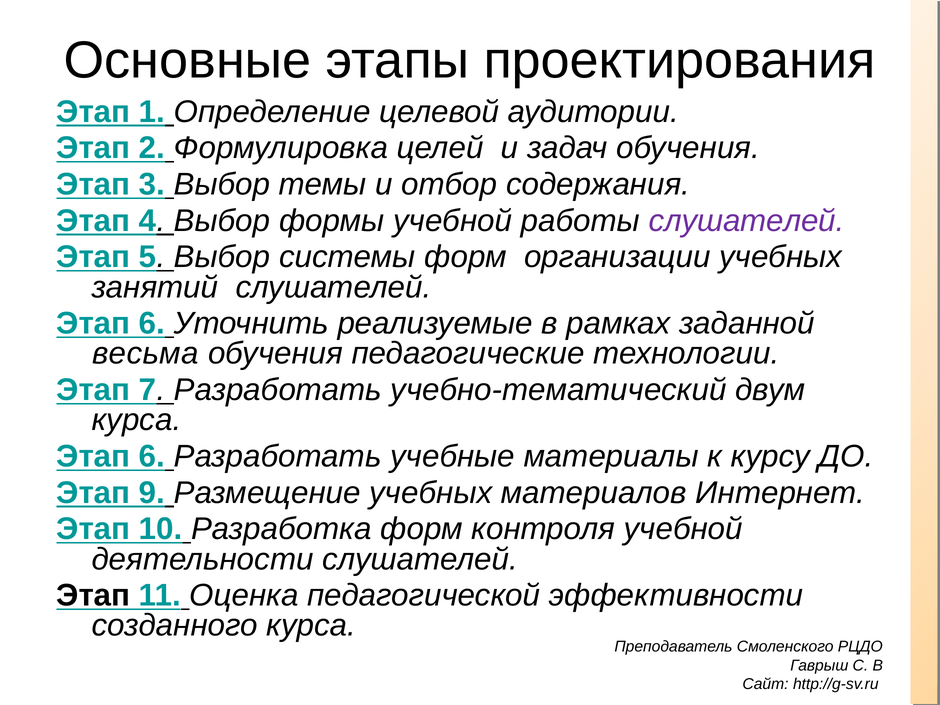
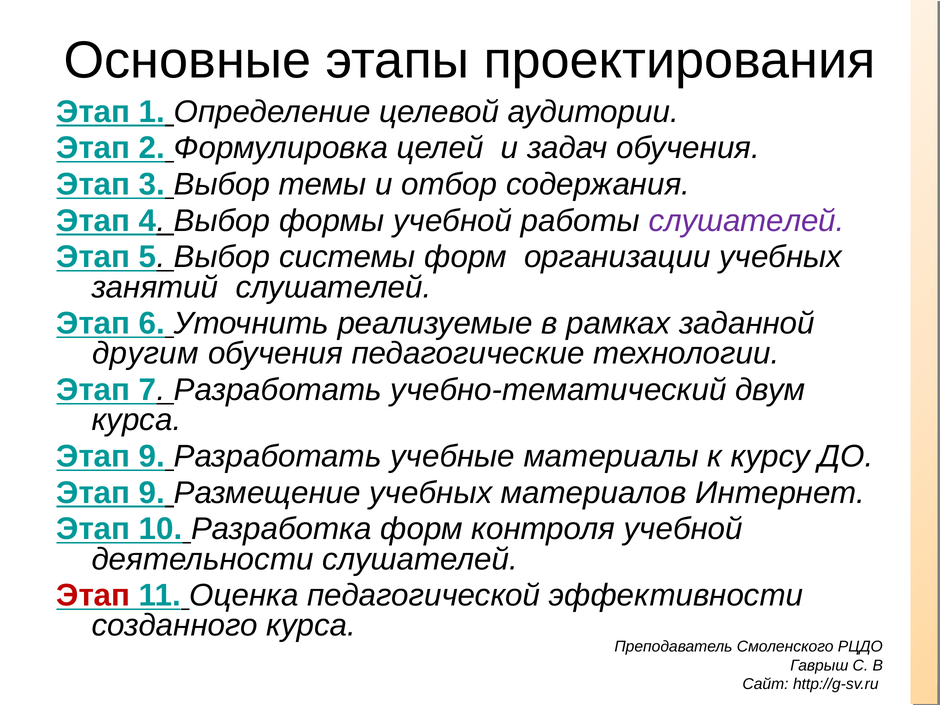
весьма: весьма -> другим
6 at (152, 456): 6 -> 9
Этап at (93, 596) colour: black -> red
